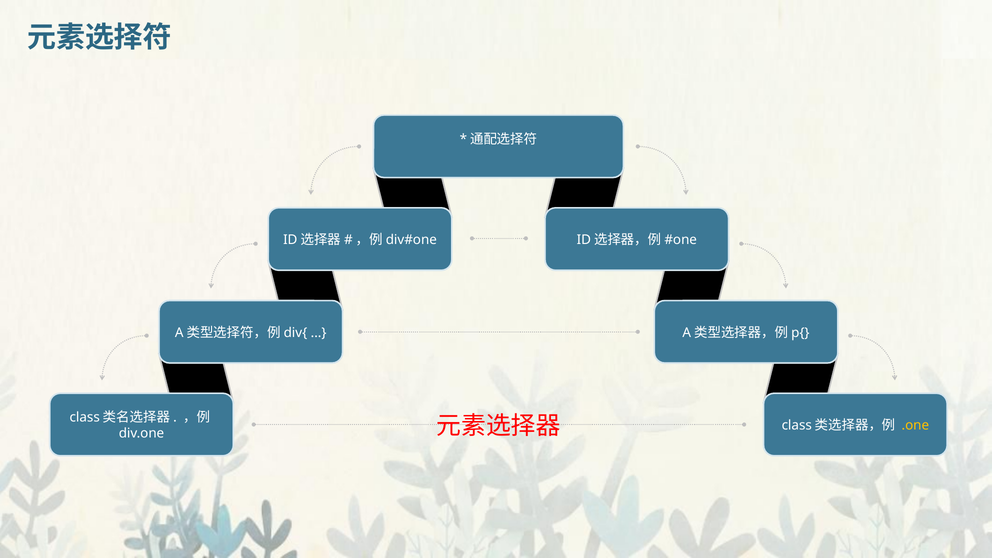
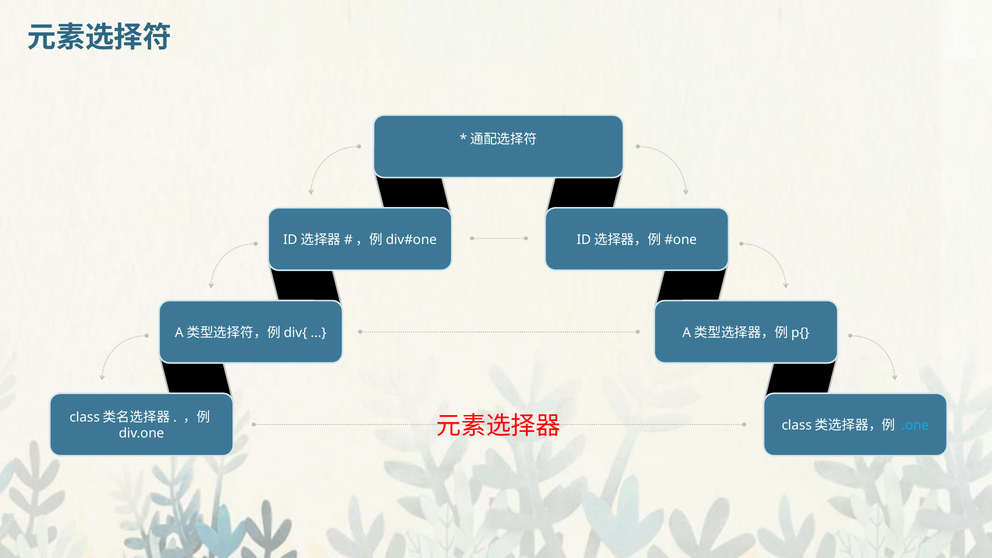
.one colour: yellow -> light blue
